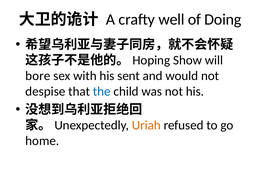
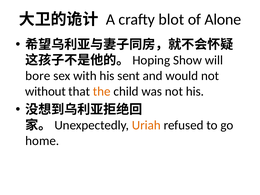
well: well -> blot
Doing: Doing -> Alone
despise: despise -> without
the colour: blue -> orange
